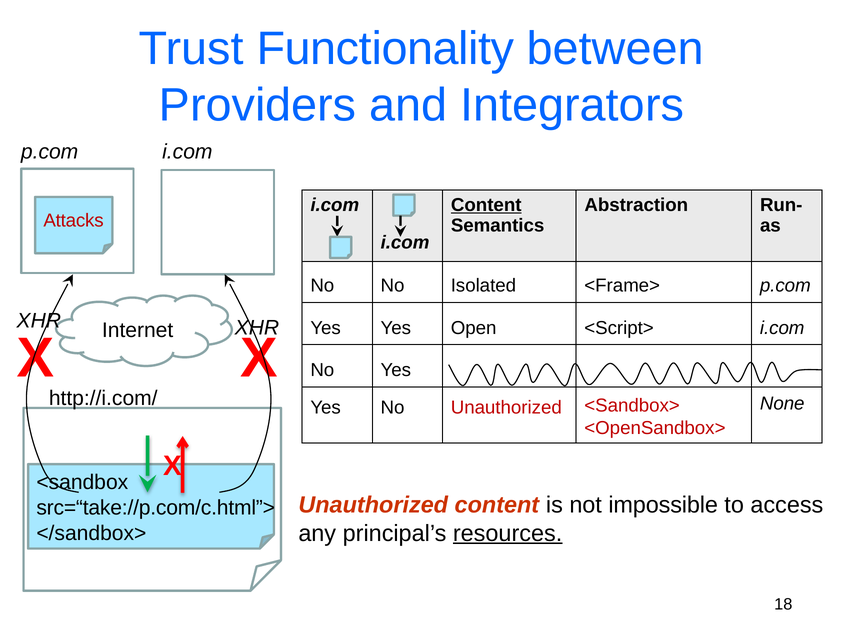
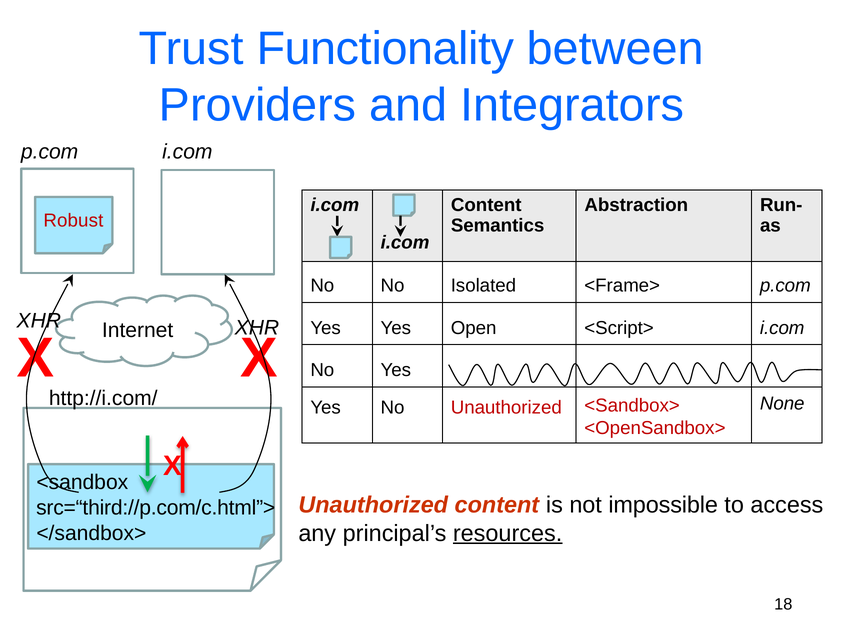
Content at (486, 205) underline: present -> none
Attacks: Attacks -> Robust
src=“take://p.com/c.html”>: src=“take://p.com/c.html”> -> src=“third://p.com/c.html”>
